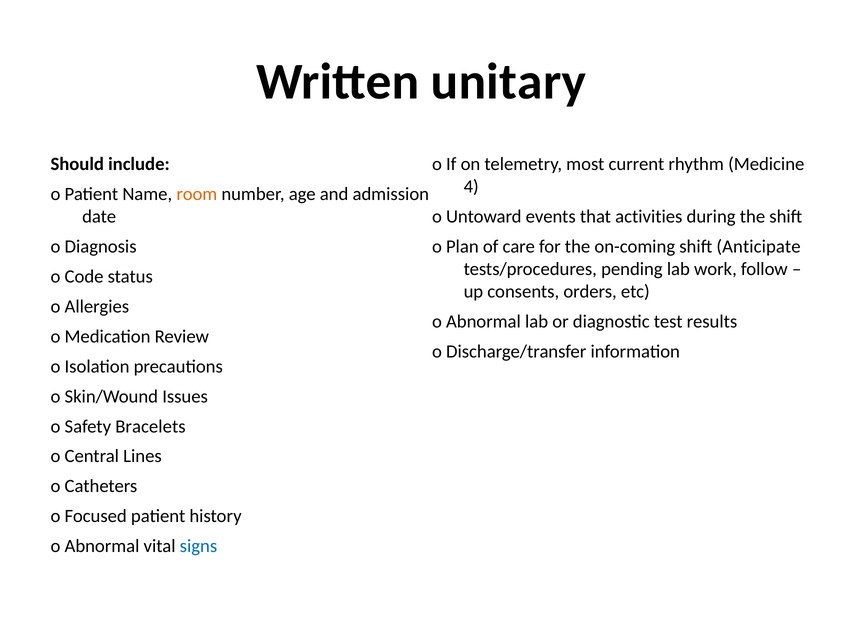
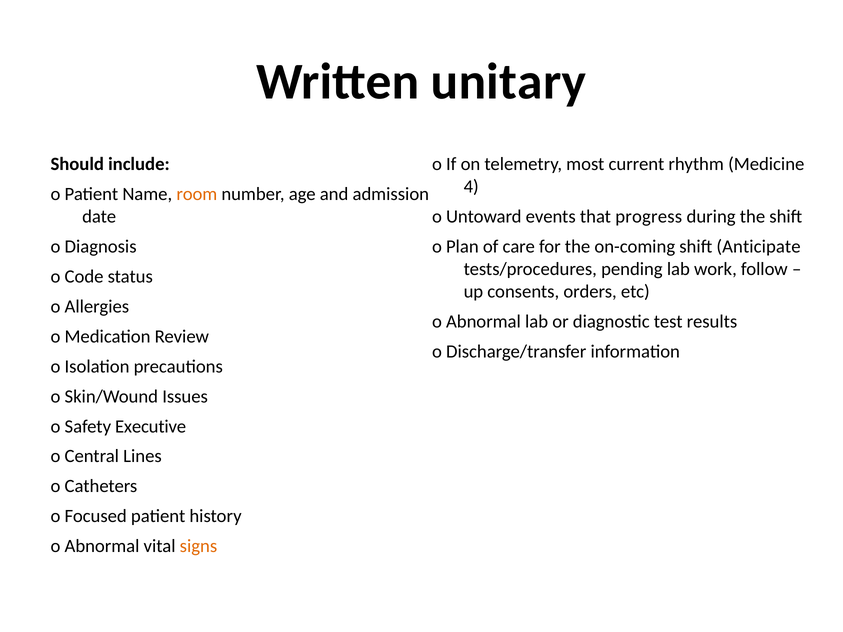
activities: activities -> progress
Bracelets: Bracelets -> Executive
signs colour: blue -> orange
